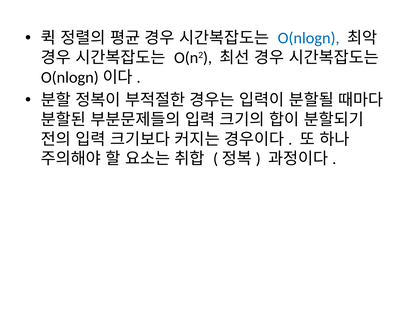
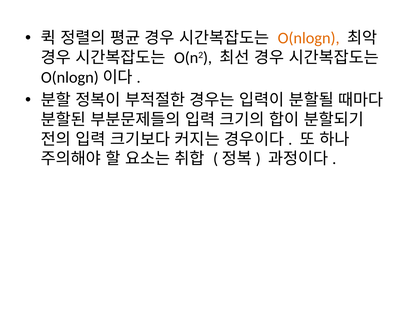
O(nlogn colour: blue -> orange
